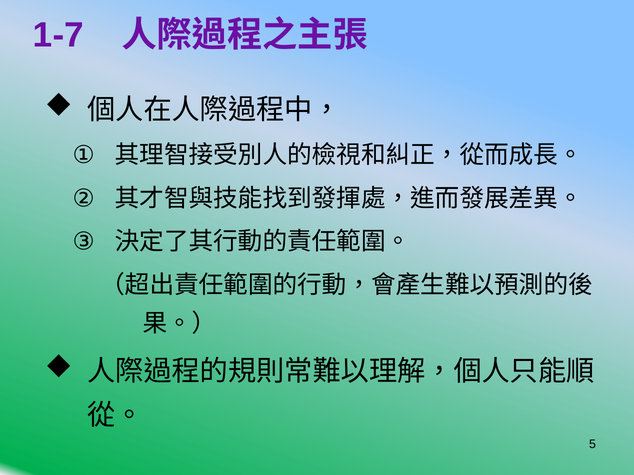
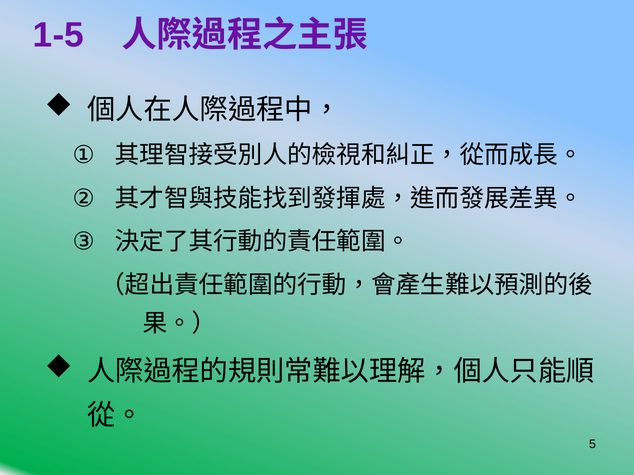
1-7: 1-7 -> 1-5
